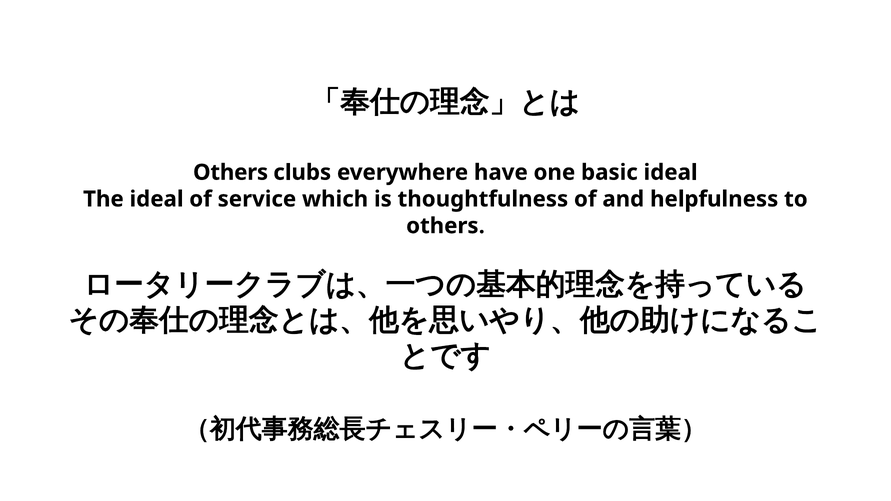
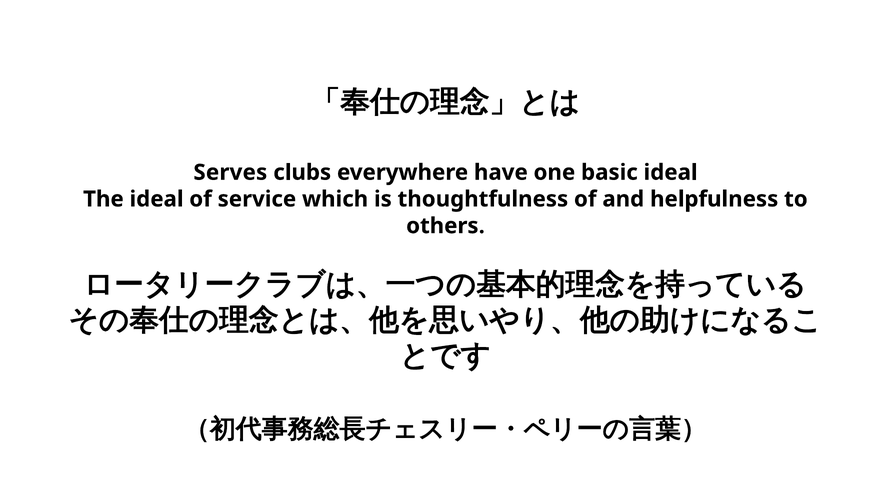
Others at (231, 172): Others -> Serves
